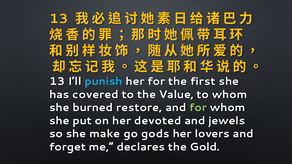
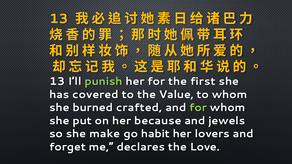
punish colour: light blue -> light green
restore: restore -> crafted
devoted: devoted -> because
gods: gods -> habit
Gold: Gold -> Love
